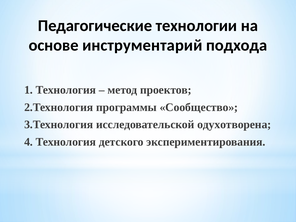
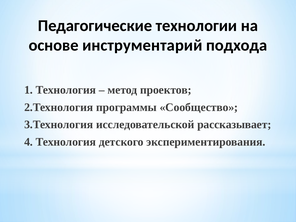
одухотворена: одухотворена -> рассказывает
